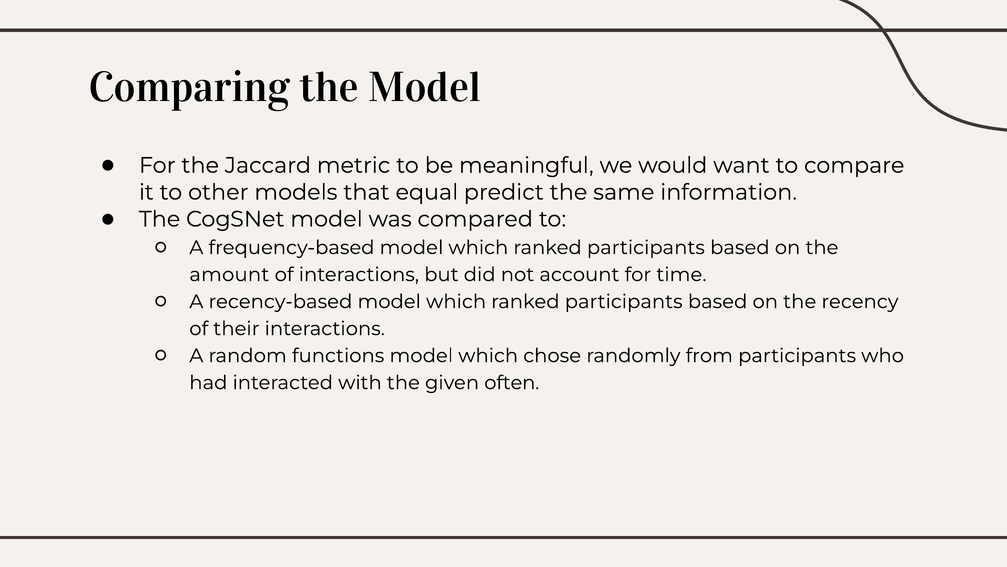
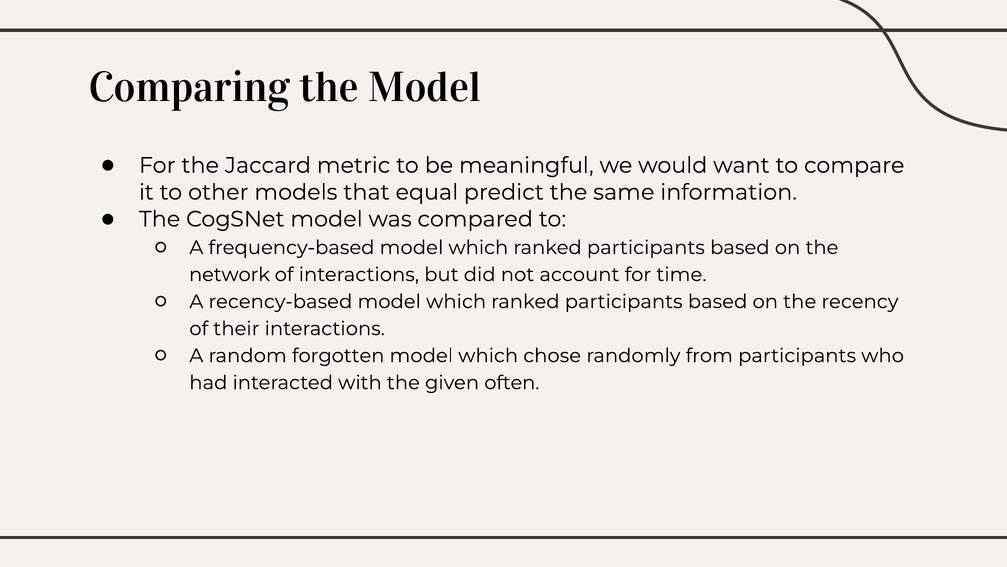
amount: amount -> network
functions: functions -> forgotten
